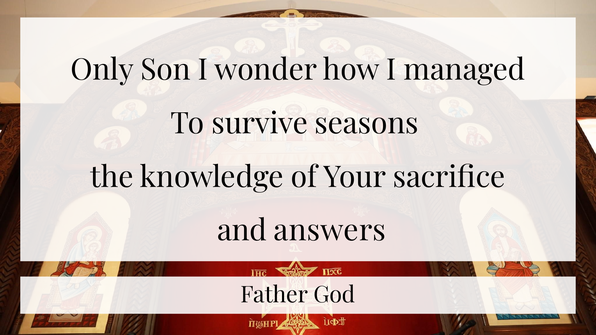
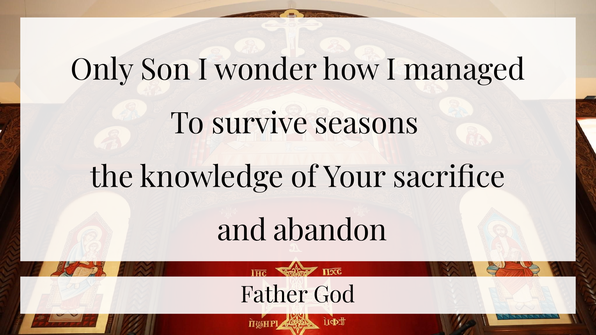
answers: answers -> abandon
